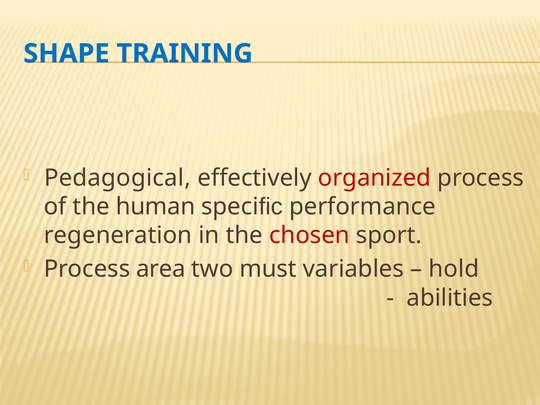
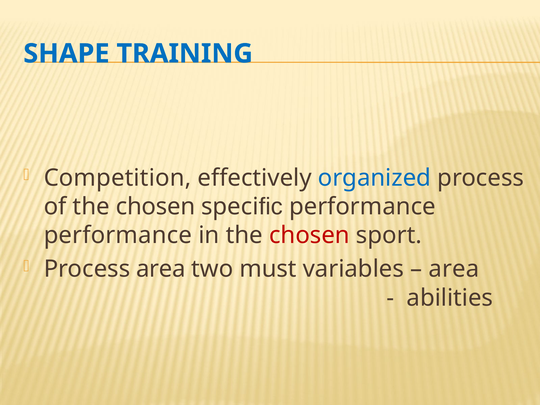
Pedagogical: Pedagogical -> Competition
organized colour: red -> blue
of the human: human -> chosen
regeneration at (118, 235): regeneration -> performance
hold at (454, 269): hold -> area
